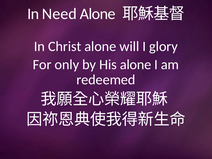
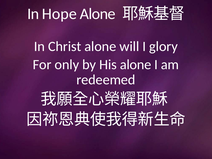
Need: Need -> Hope
